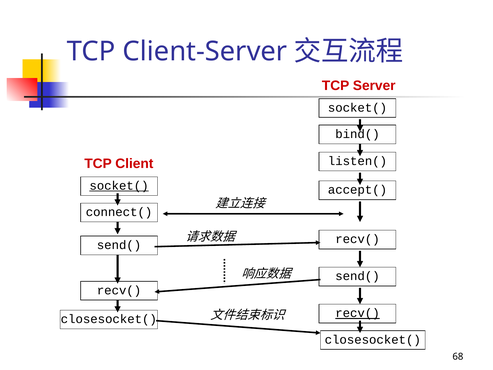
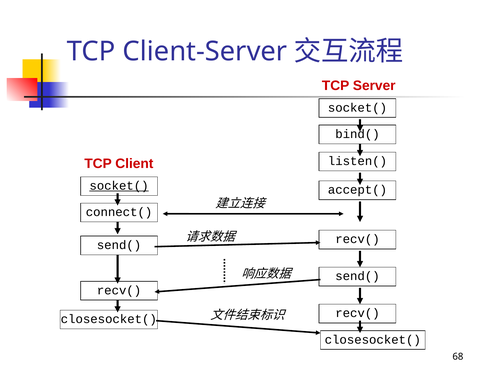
recv( at (357, 313) underline: present -> none
